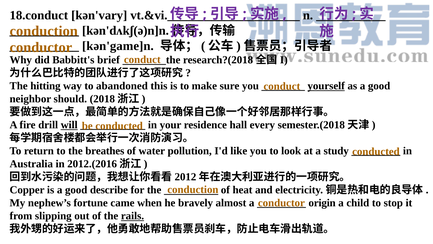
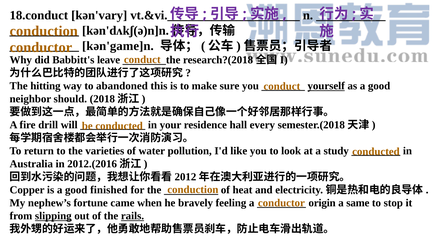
brief: brief -> leave
will underline: present -> none
breathes: breathes -> varieties
describe: describe -> finished
almost: almost -> feeling
child: child -> same
slipping underline: none -> present
